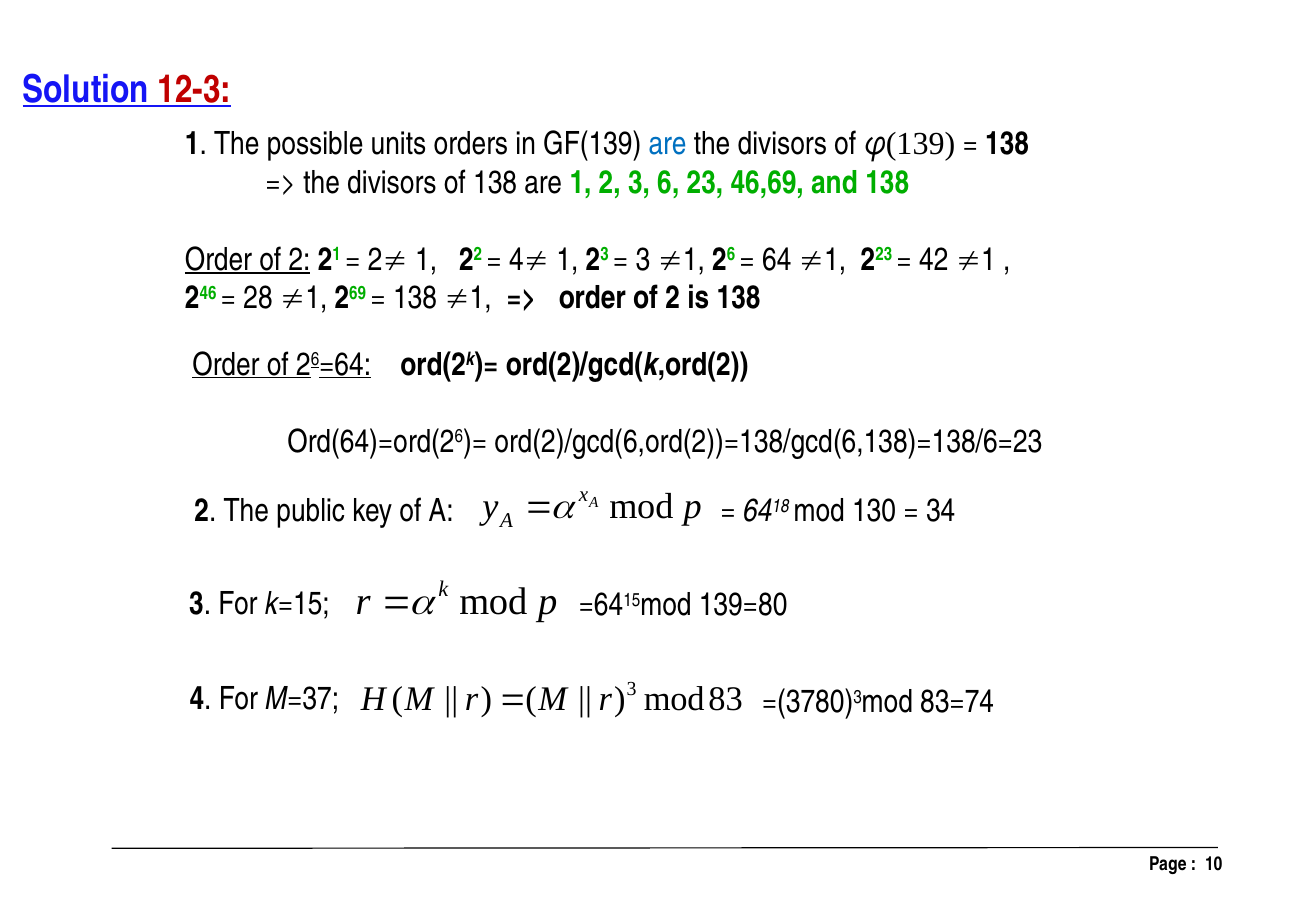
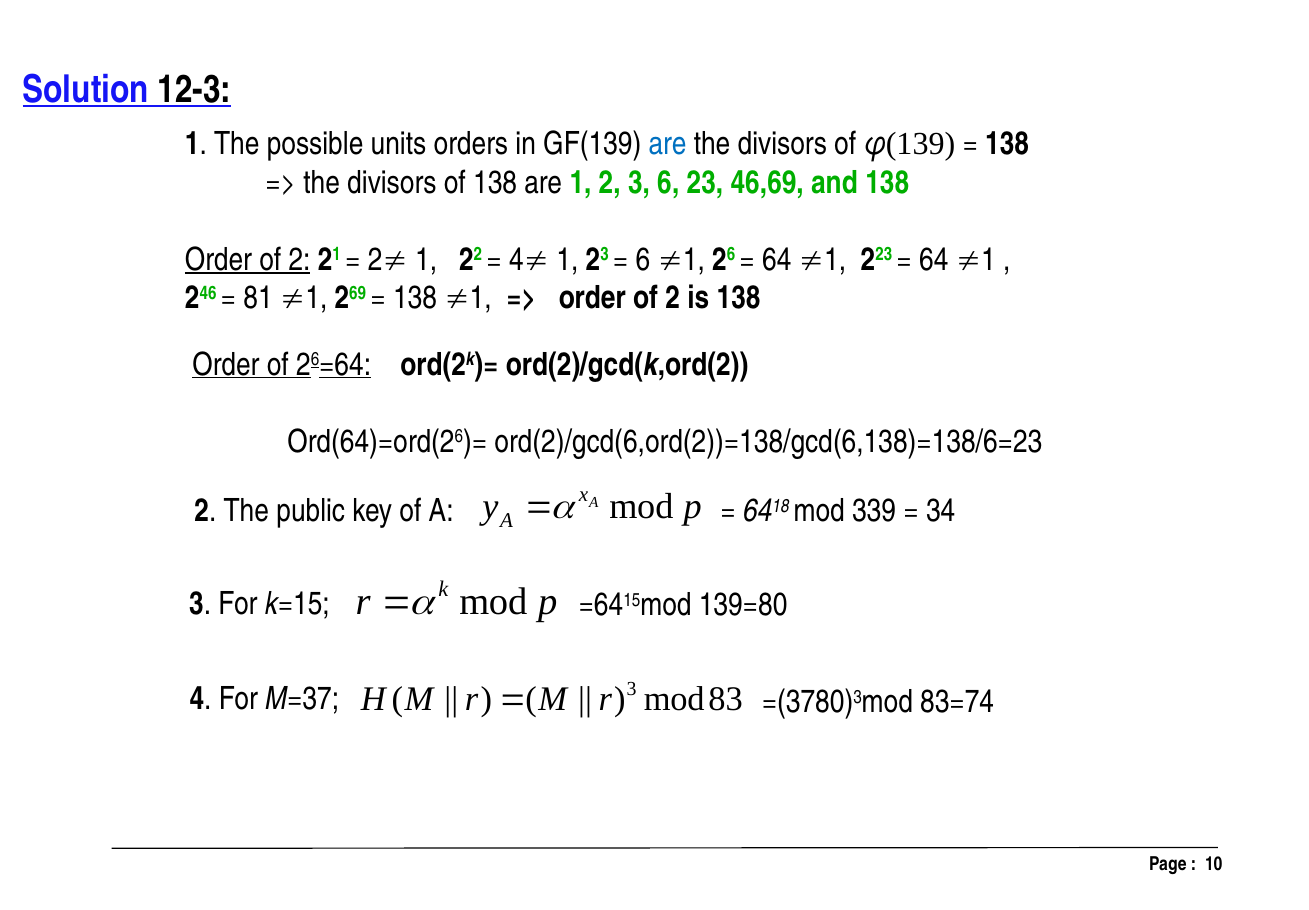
12-3 colour: red -> black
3 at (643, 260): 3 -> 6
42 at (934, 260): 42 -> 64
28: 28 -> 81
130: 130 -> 339
